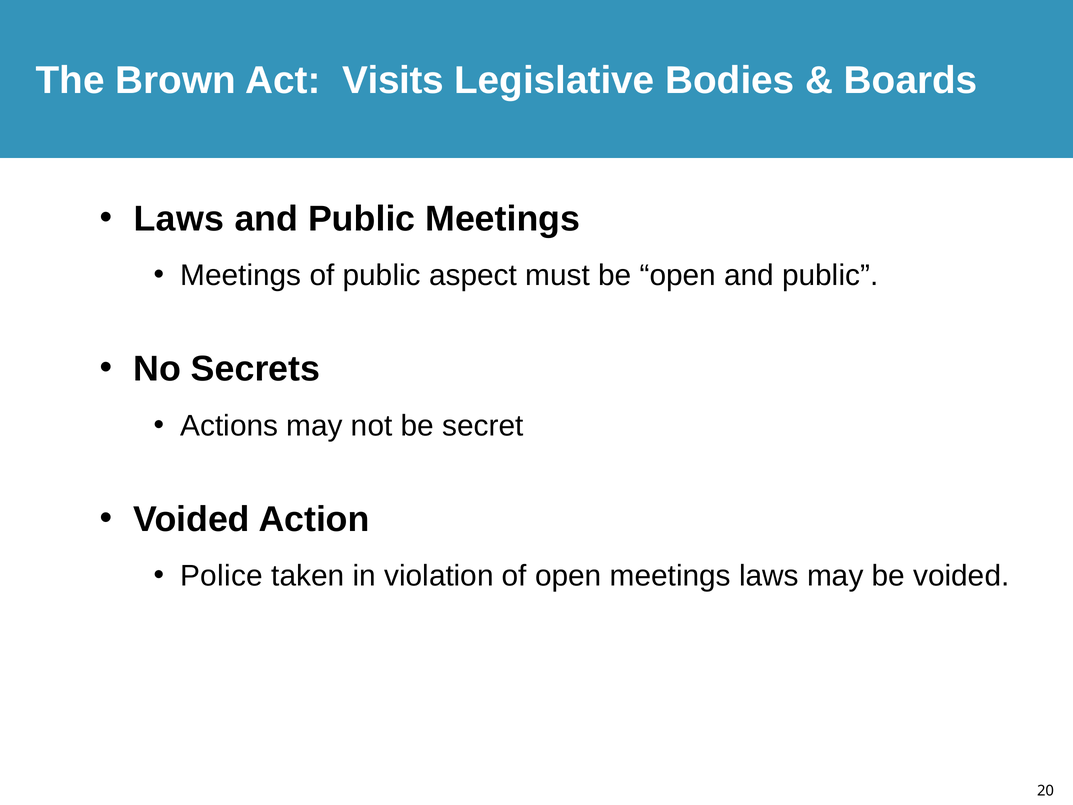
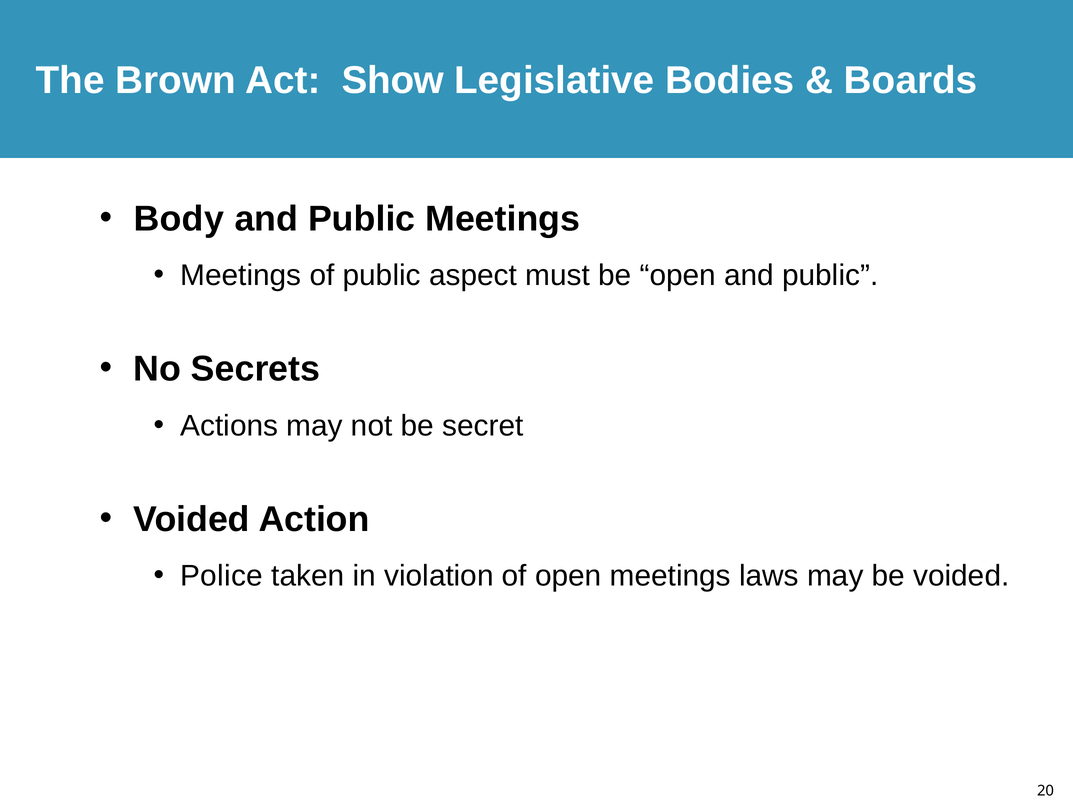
Visits: Visits -> Show
Laws at (179, 219): Laws -> Body
